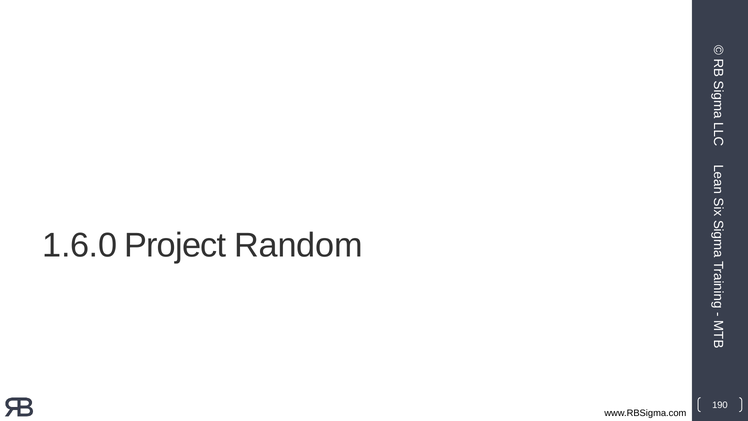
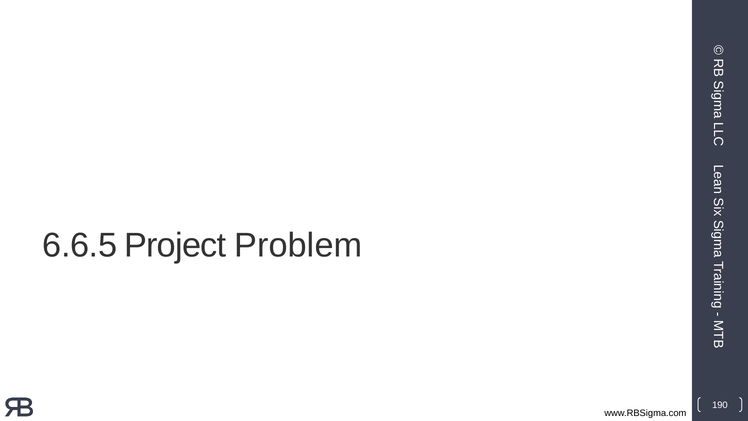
1.6.0: 1.6.0 -> 6.6.5
Random: Random -> Problem
